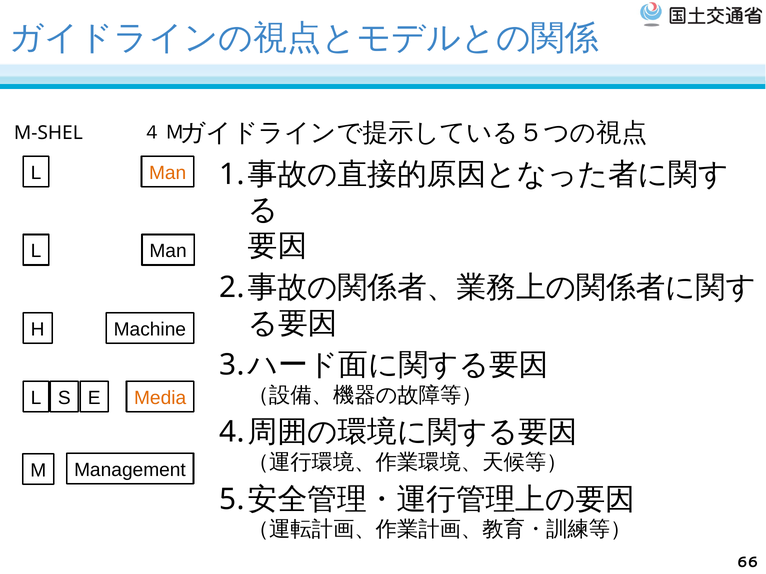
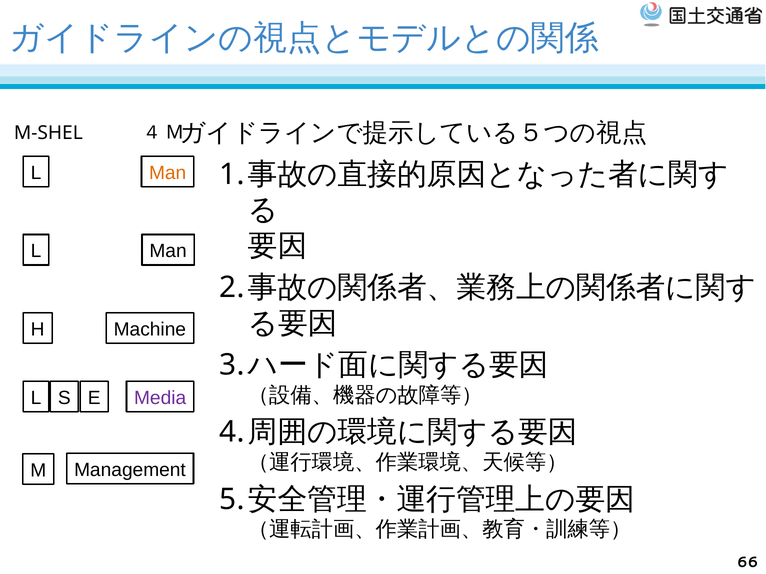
Media colour: orange -> purple
